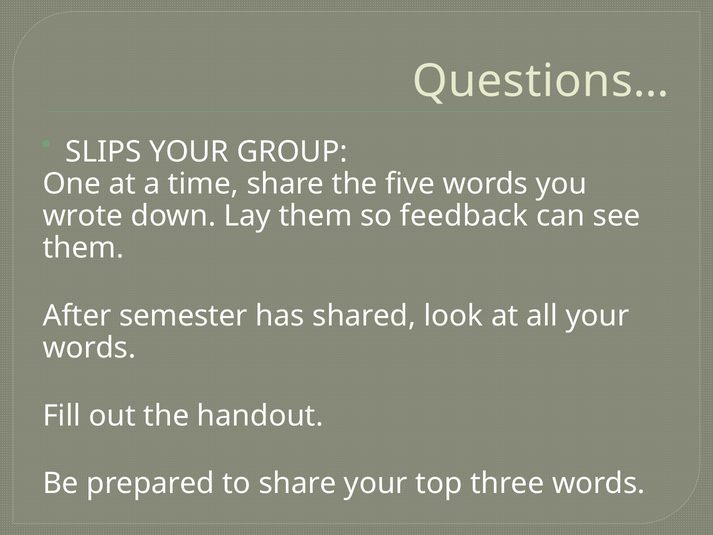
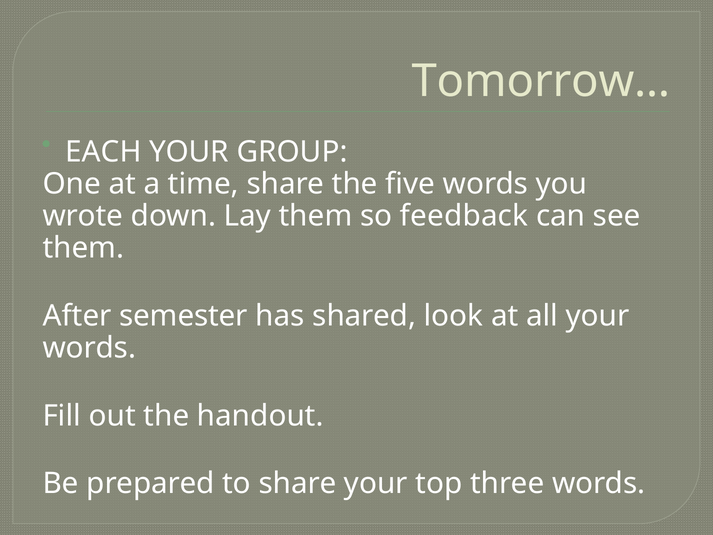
Questions…: Questions… -> Tomorrow…
SLIPS: SLIPS -> EACH
